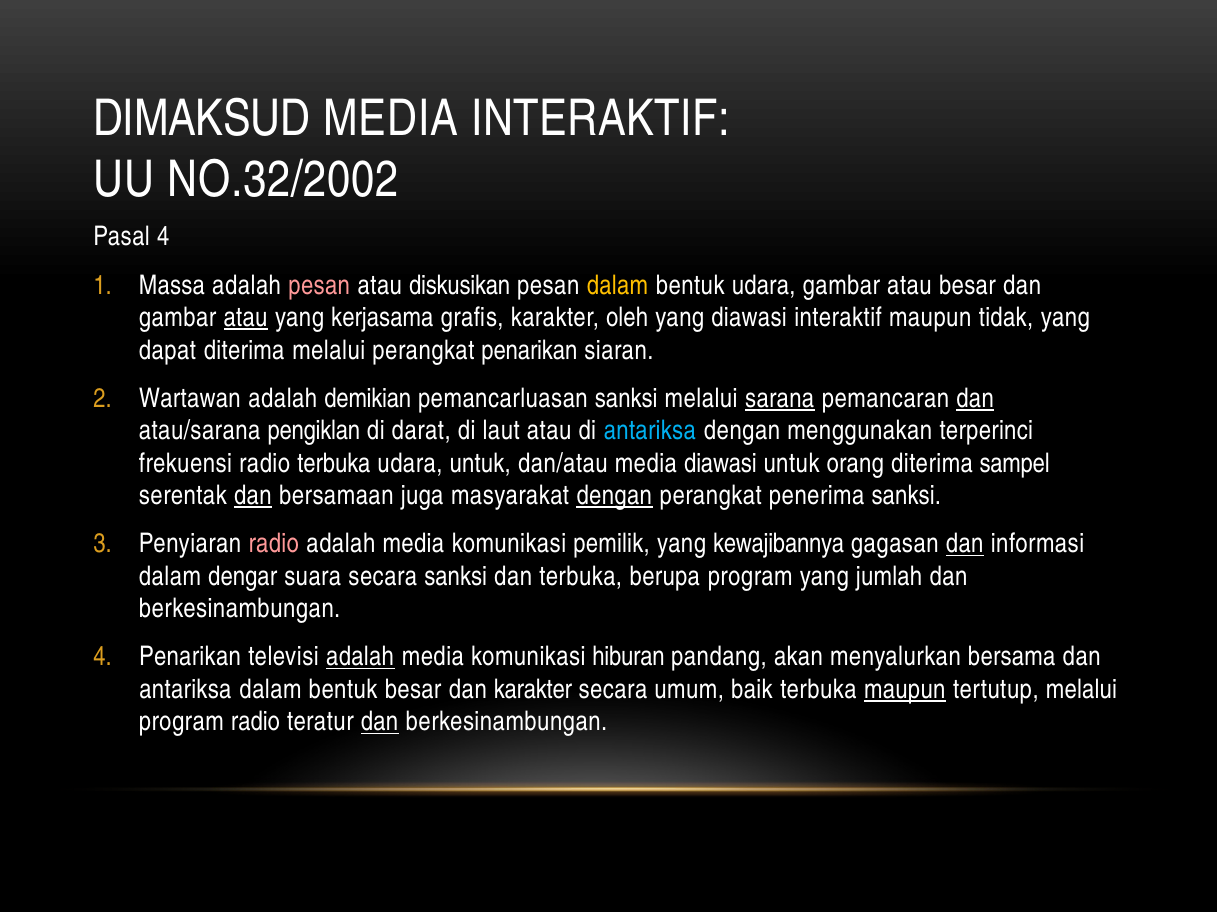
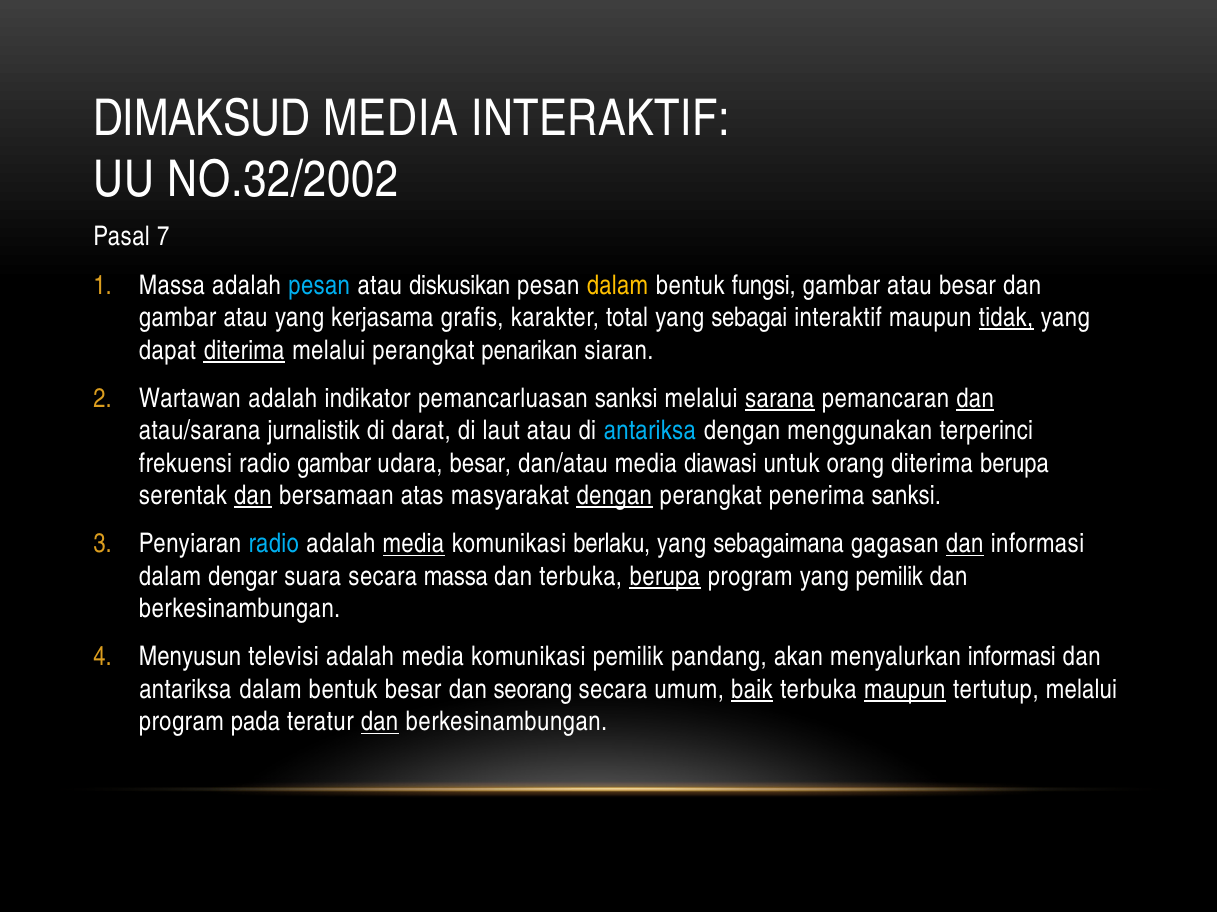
Pasal 4: 4 -> 7
pesan at (319, 286) colour: pink -> light blue
bentuk udara: udara -> fungsi
atau at (246, 318) underline: present -> none
oleh: oleh -> total
yang diawasi: diawasi -> sebagai
tidak underline: none -> present
diterima at (244, 350) underline: none -> present
demikian: demikian -> indikator
pengiklan: pengiklan -> jurnalistik
radio terbuka: terbuka -> gambar
udara untuk: untuk -> besar
diterima sampel: sampel -> berupa
juga: juga -> atas
radio at (274, 544) colour: pink -> light blue
media at (413, 544) underline: none -> present
pemilik: pemilik -> berlaku
kewajibannya: kewajibannya -> sebagaimana
secara sanksi: sanksi -> massa
berupa at (665, 577) underline: none -> present
yang jumlah: jumlah -> pemilik
Penarikan at (190, 658): Penarikan -> Menyusun
adalah at (360, 658) underline: present -> none
komunikasi hiburan: hiburan -> pemilik
menyalurkan bersama: bersama -> informasi
dan karakter: karakter -> seorang
baik underline: none -> present
program radio: radio -> pada
